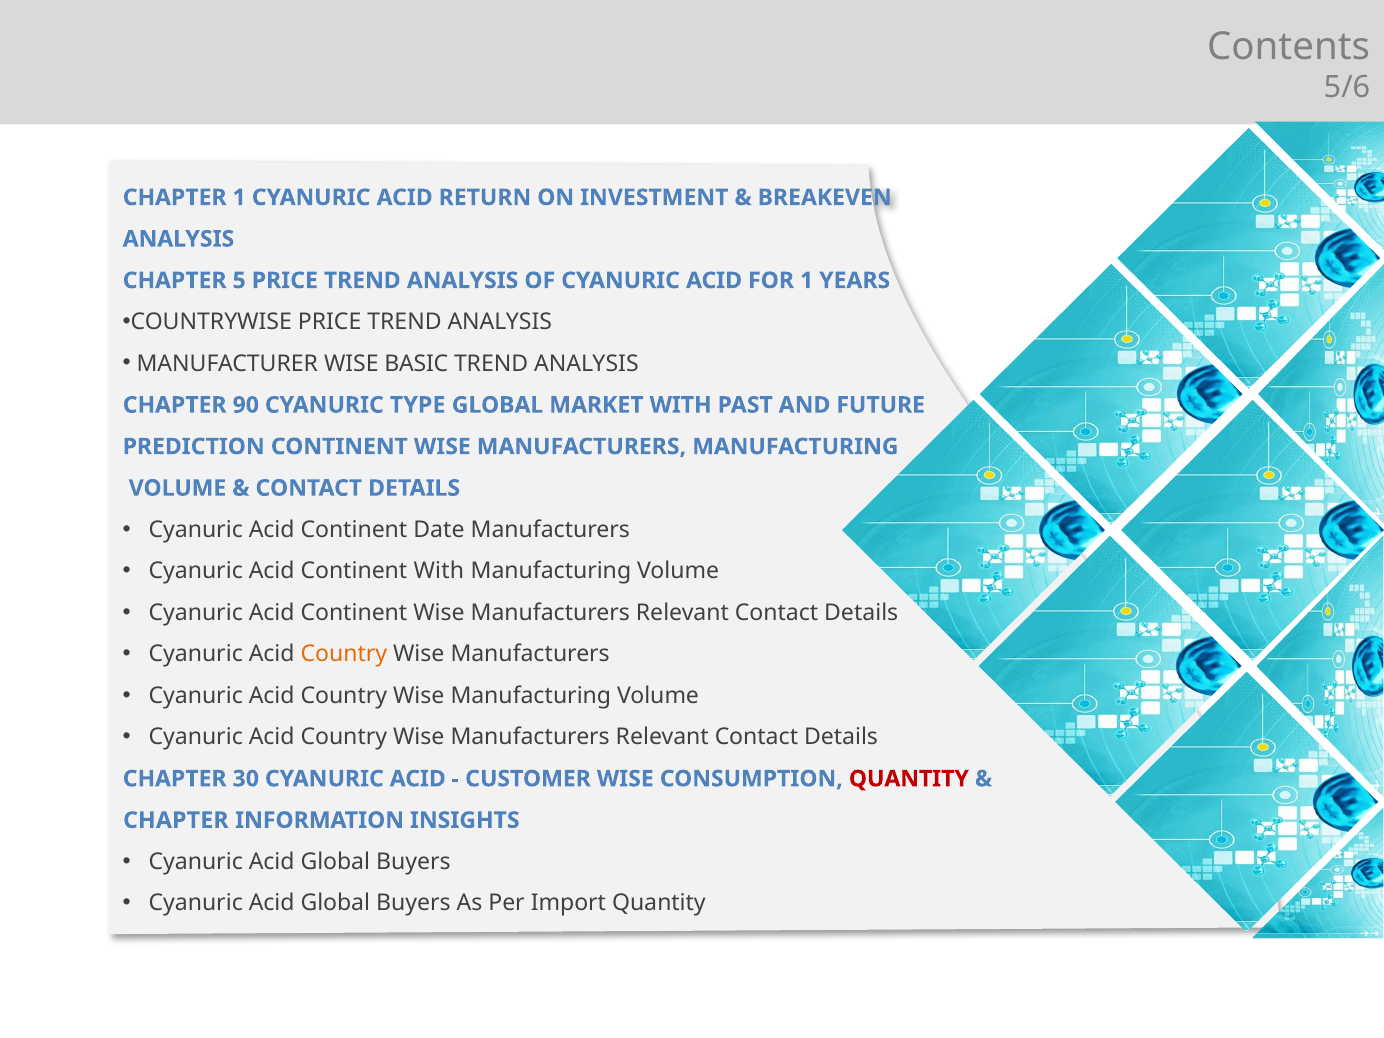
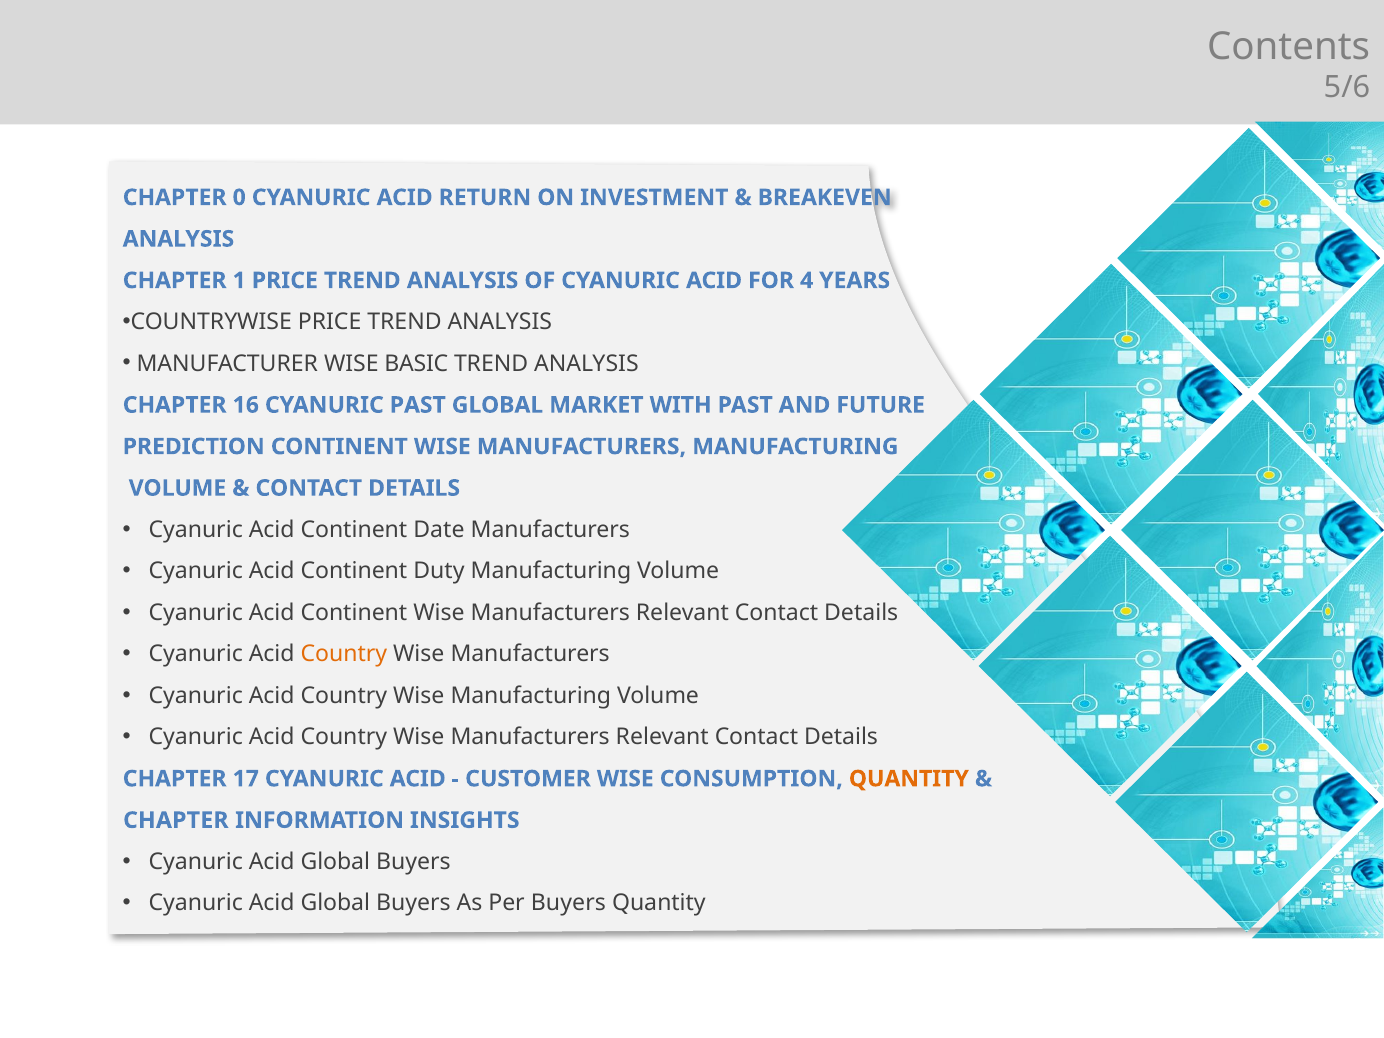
CHAPTER 1: 1 -> 0
5: 5 -> 1
FOR 1: 1 -> 4
90: 90 -> 16
CYANURIC TYPE: TYPE -> PAST
Continent With: With -> Duty
30: 30 -> 17
QUANTITY at (909, 779) colour: red -> orange
Per Import: Import -> Buyers
